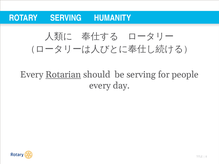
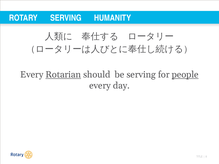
people underline: none -> present
